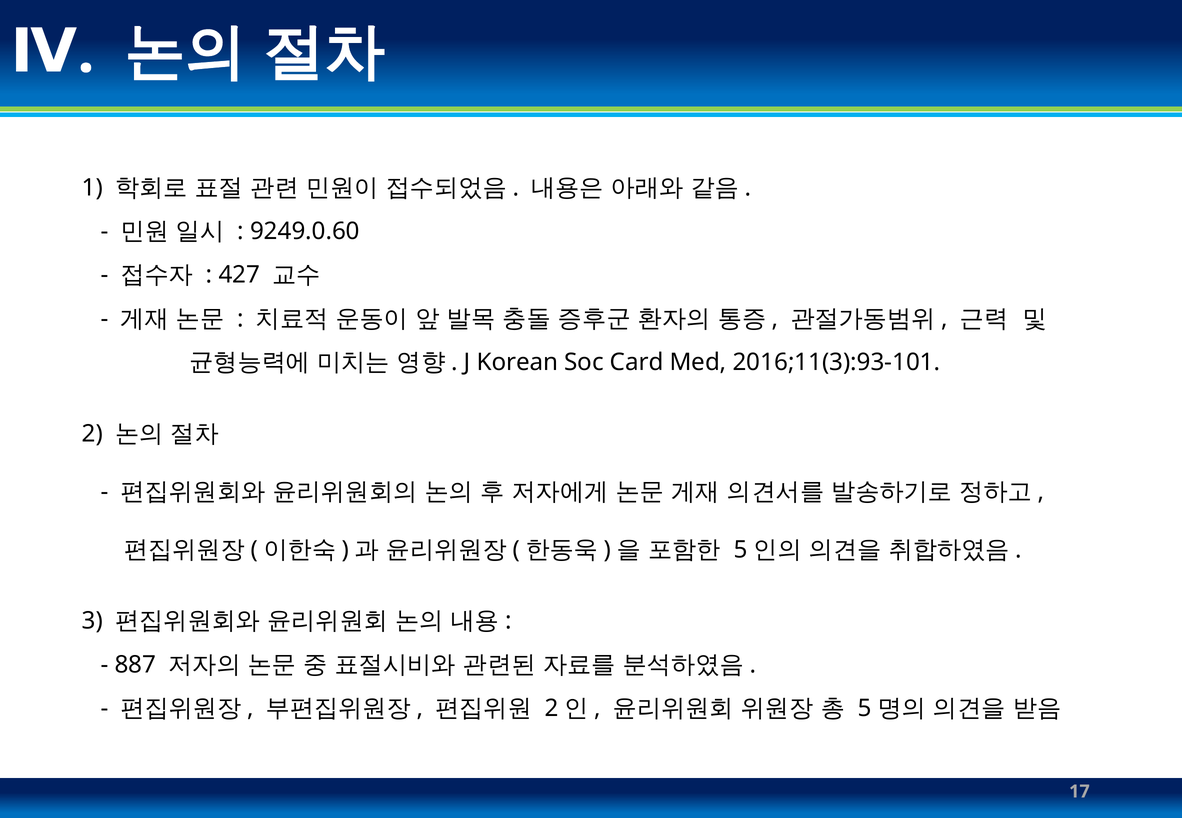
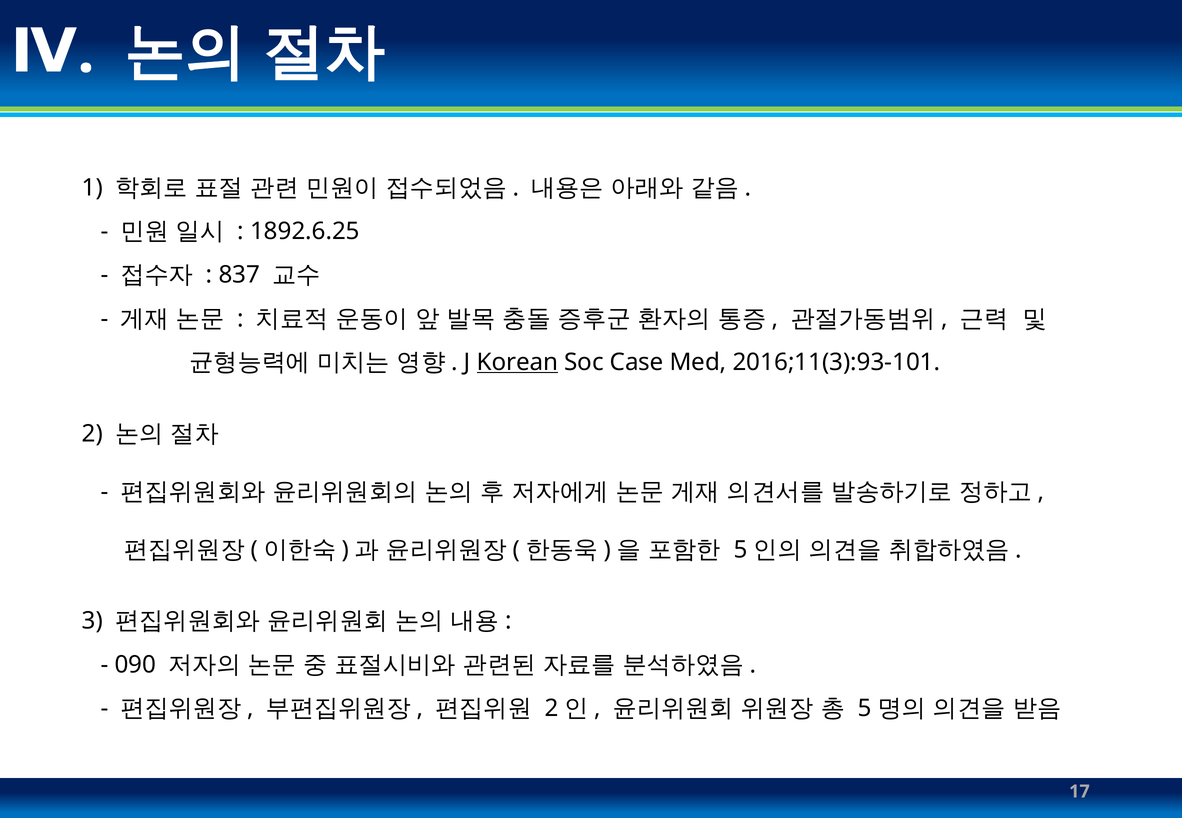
9249.0.60: 9249.0.60 -> 1892.6.25
427: 427 -> 837
Korean underline: none -> present
Card: Card -> Case
887: 887 -> 090
